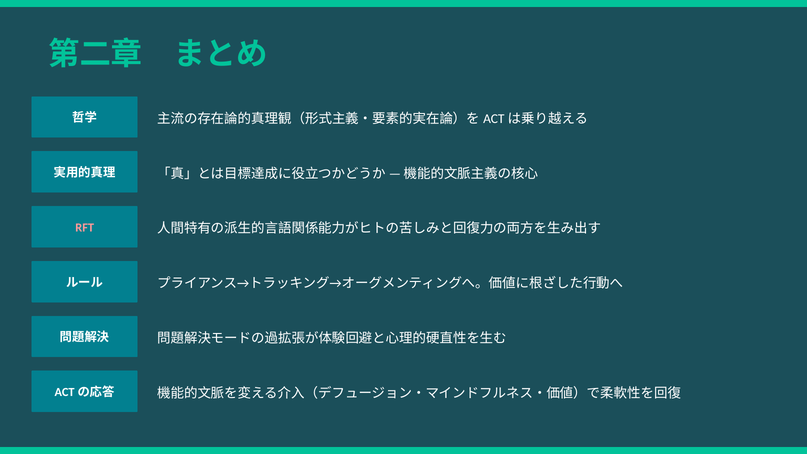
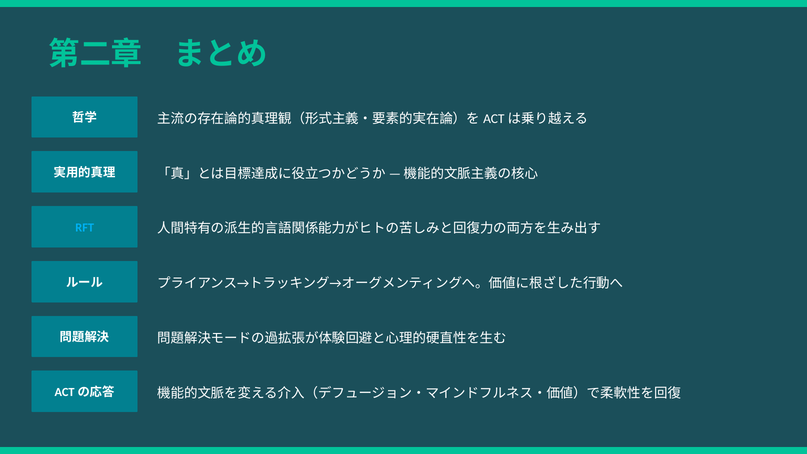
RFT colour: pink -> light blue
